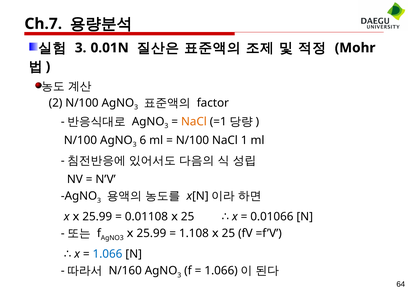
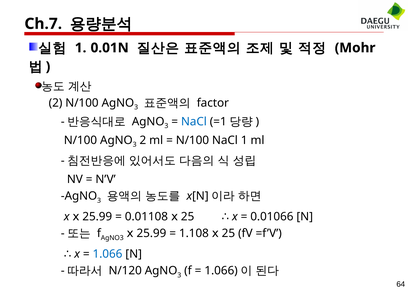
3 at (81, 48): 3 -> 1
NaCl at (194, 122) colour: orange -> blue
6 at (143, 140): 6 -> 2
N/160: N/160 -> N/120
